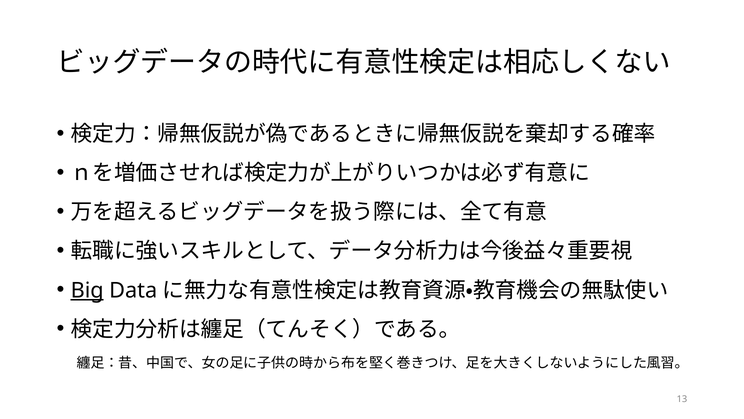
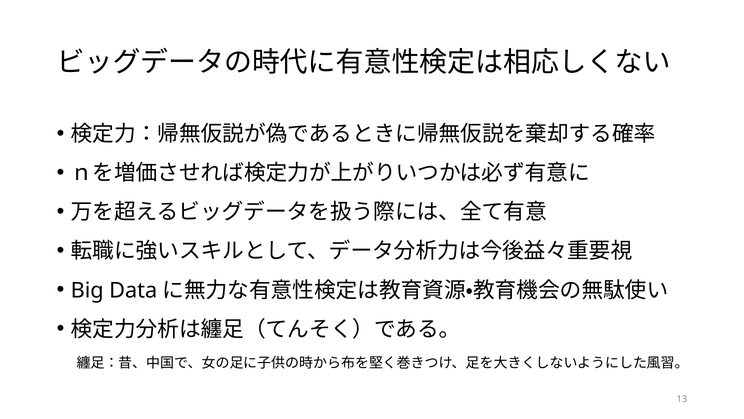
Big underline: present -> none
